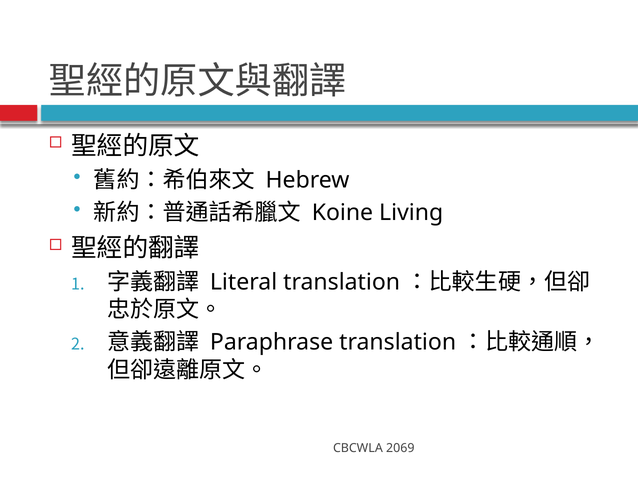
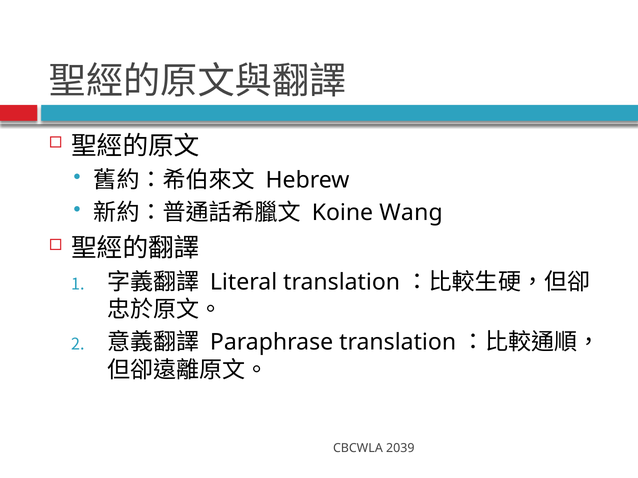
Living: Living -> Wang
2069: 2069 -> 2039
